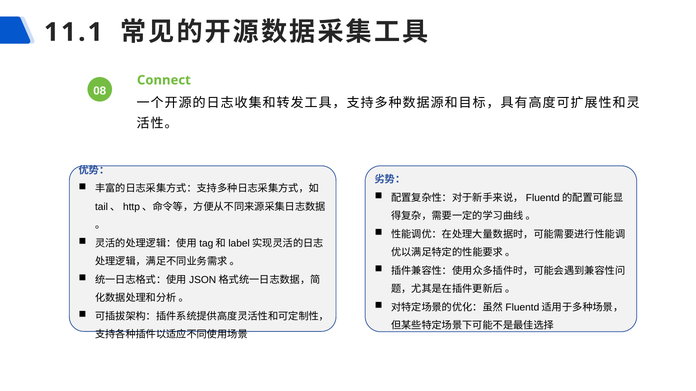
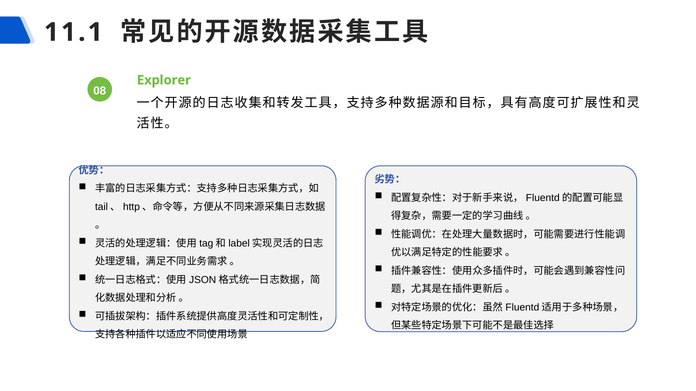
Connect: Connect -> Explorer
